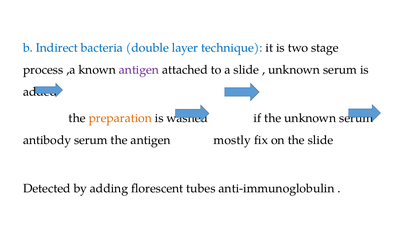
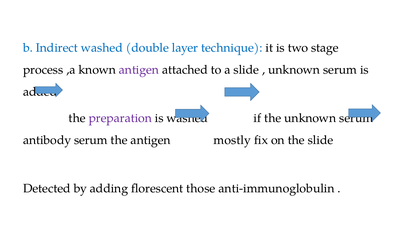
Indirect bacteria: bacteria -> washed
preparation colour: orange -> purple
tubes: tubes -> those
